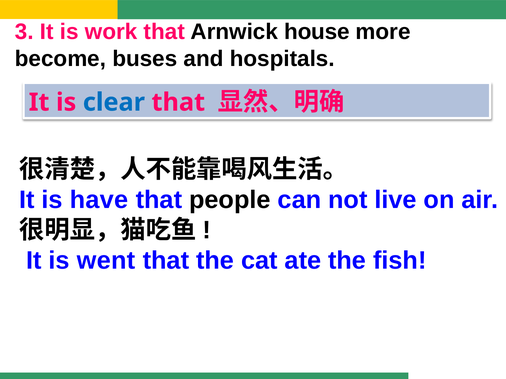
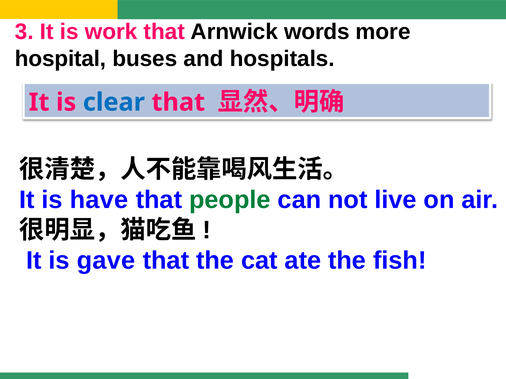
house: house -> words
become: become -> hospital
people colour: black -> green
went: went -> gave
